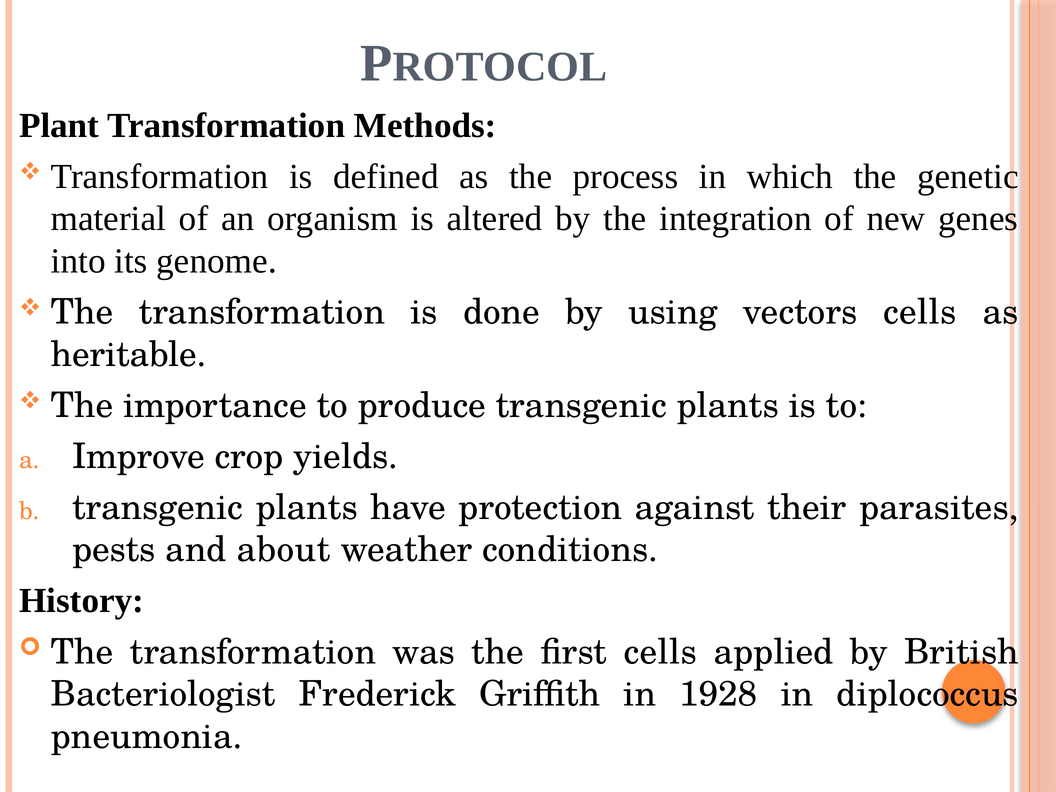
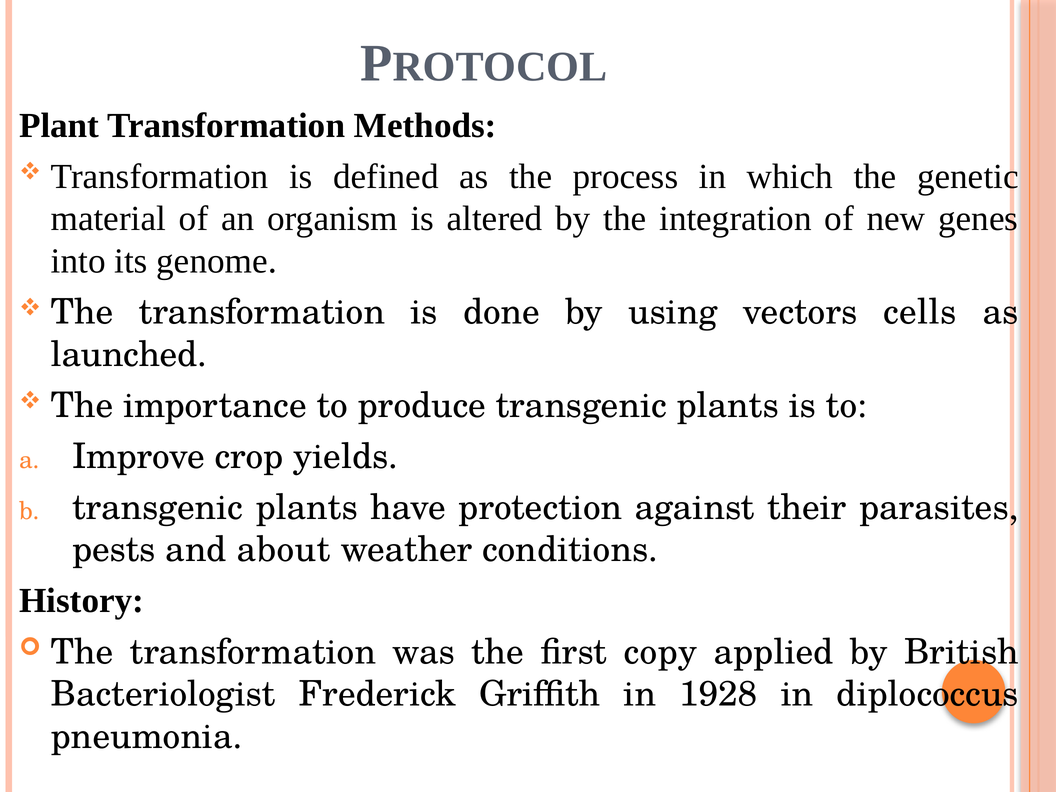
heritable: heritable -> launched
first cells: cells -> copy
